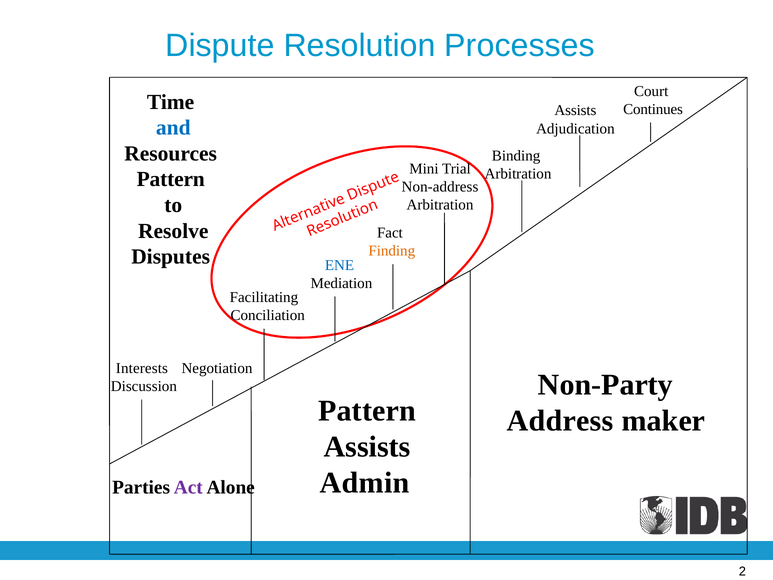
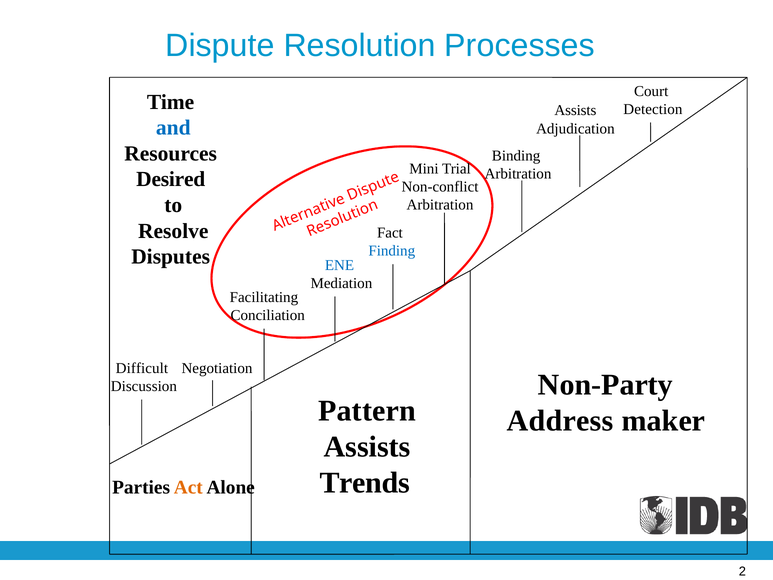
Continues: Continues -> Detection
Pattern at (171, 179): Pattern -> Desired
Non-address: Non-address -> Non-conflict
Finding colour: orange -> blue
Interests: Interests -> Difficult
Admin: Admin -> Trends
Act colour: purple -> orange
